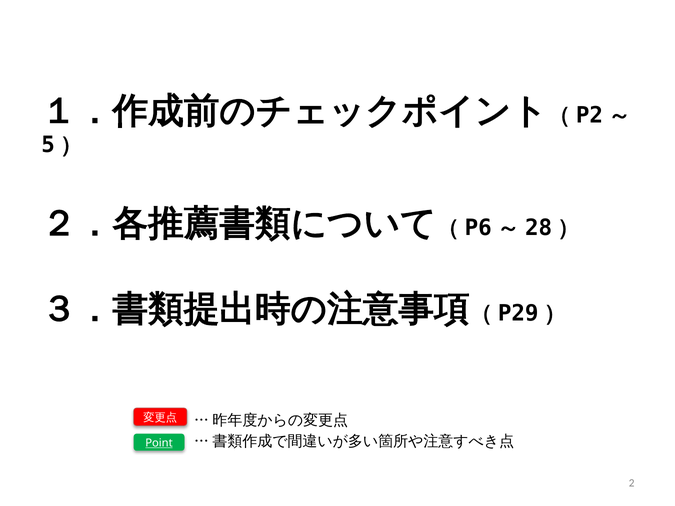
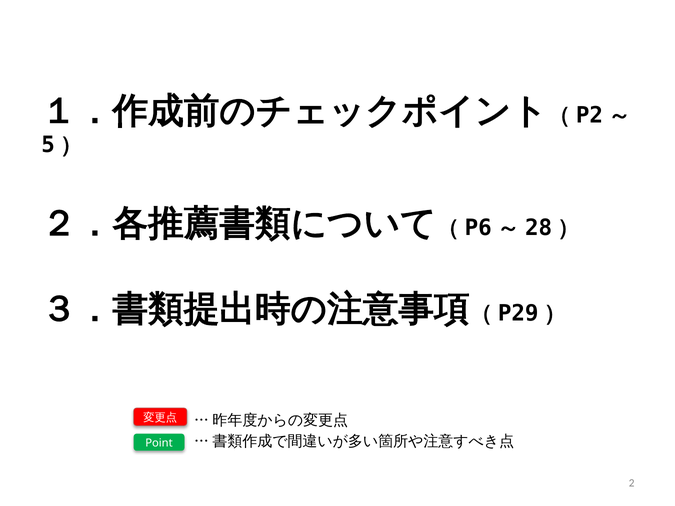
Point underline: present -> none
